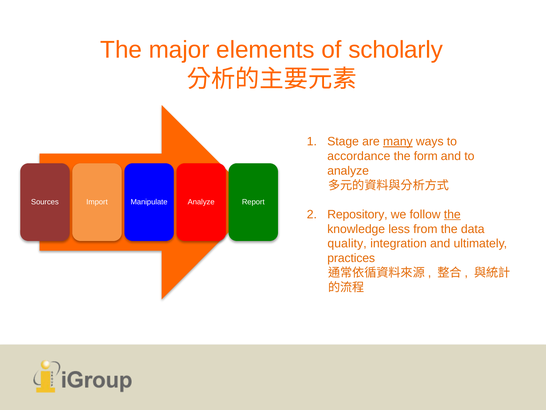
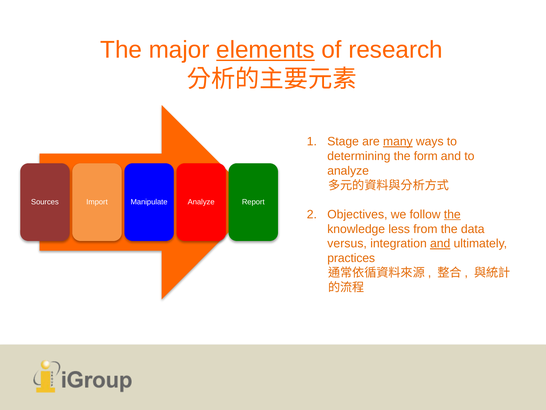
elements underline: none -> present
scholarly: scholarly -> research
accordance: accordance -> determining
Repository: Repository -> Objectives
quality: quality -> versus
and at (440, 243) underline: none -> present
